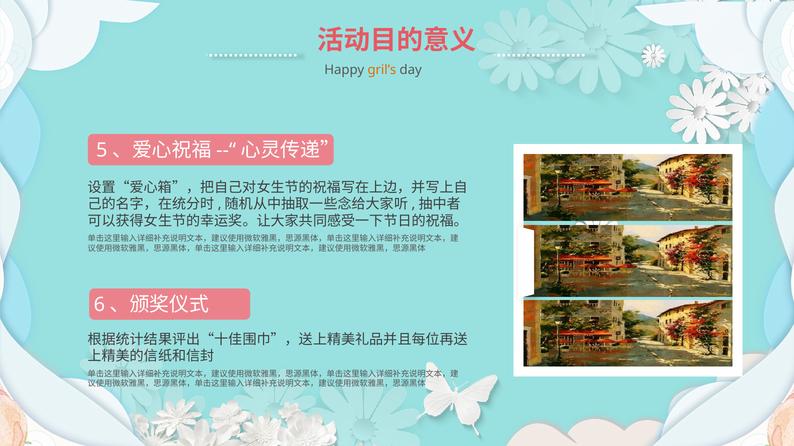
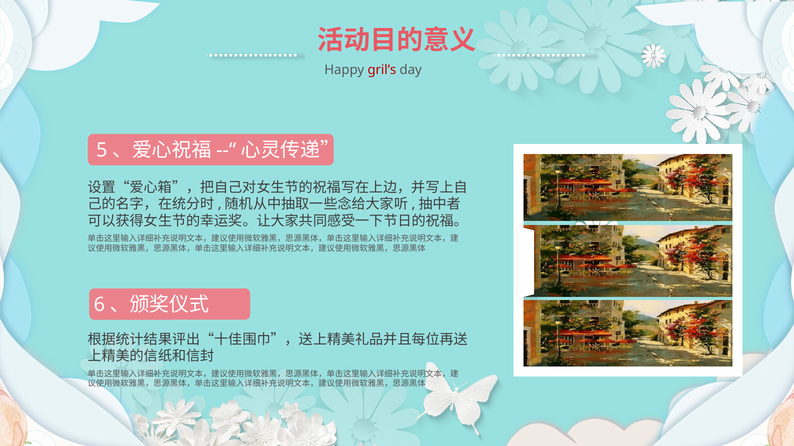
gril’s colour: orange -> red
